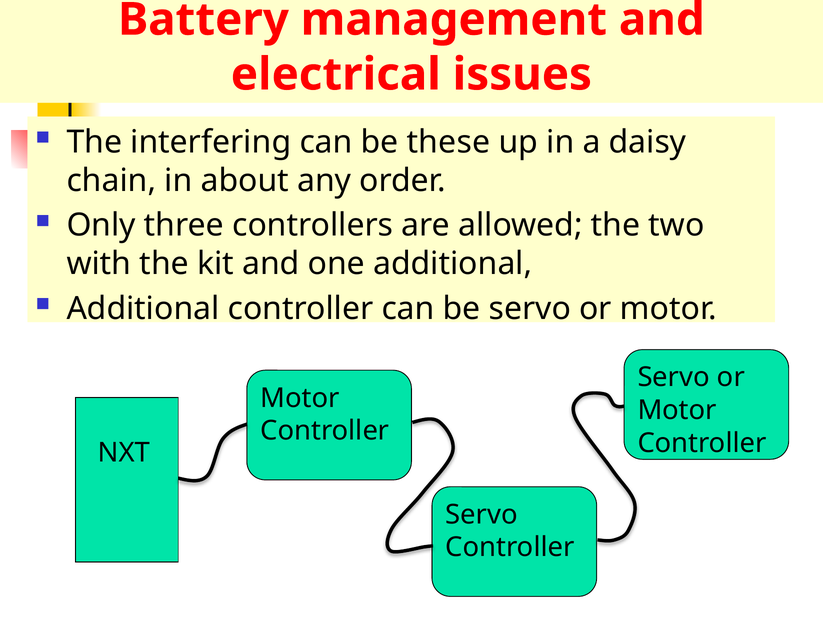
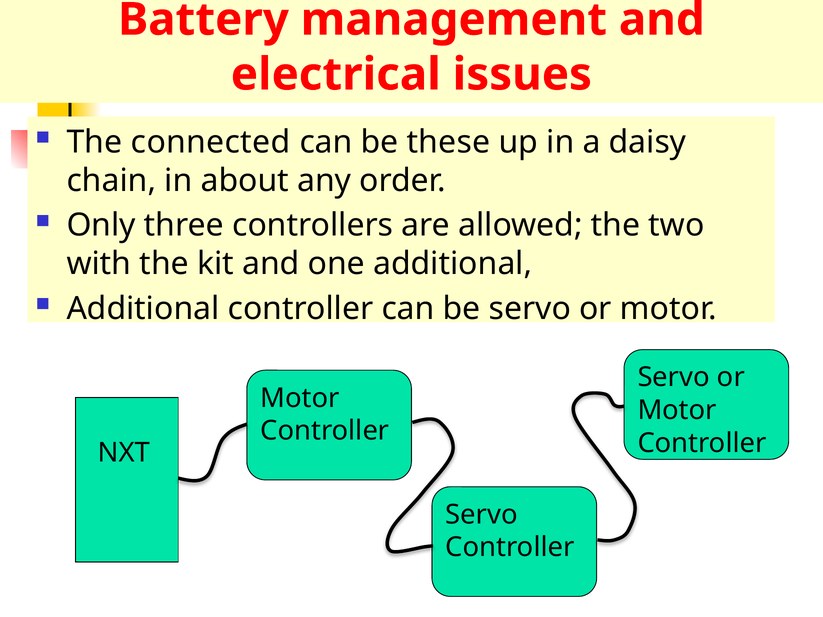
interfering: interfering -> connected
